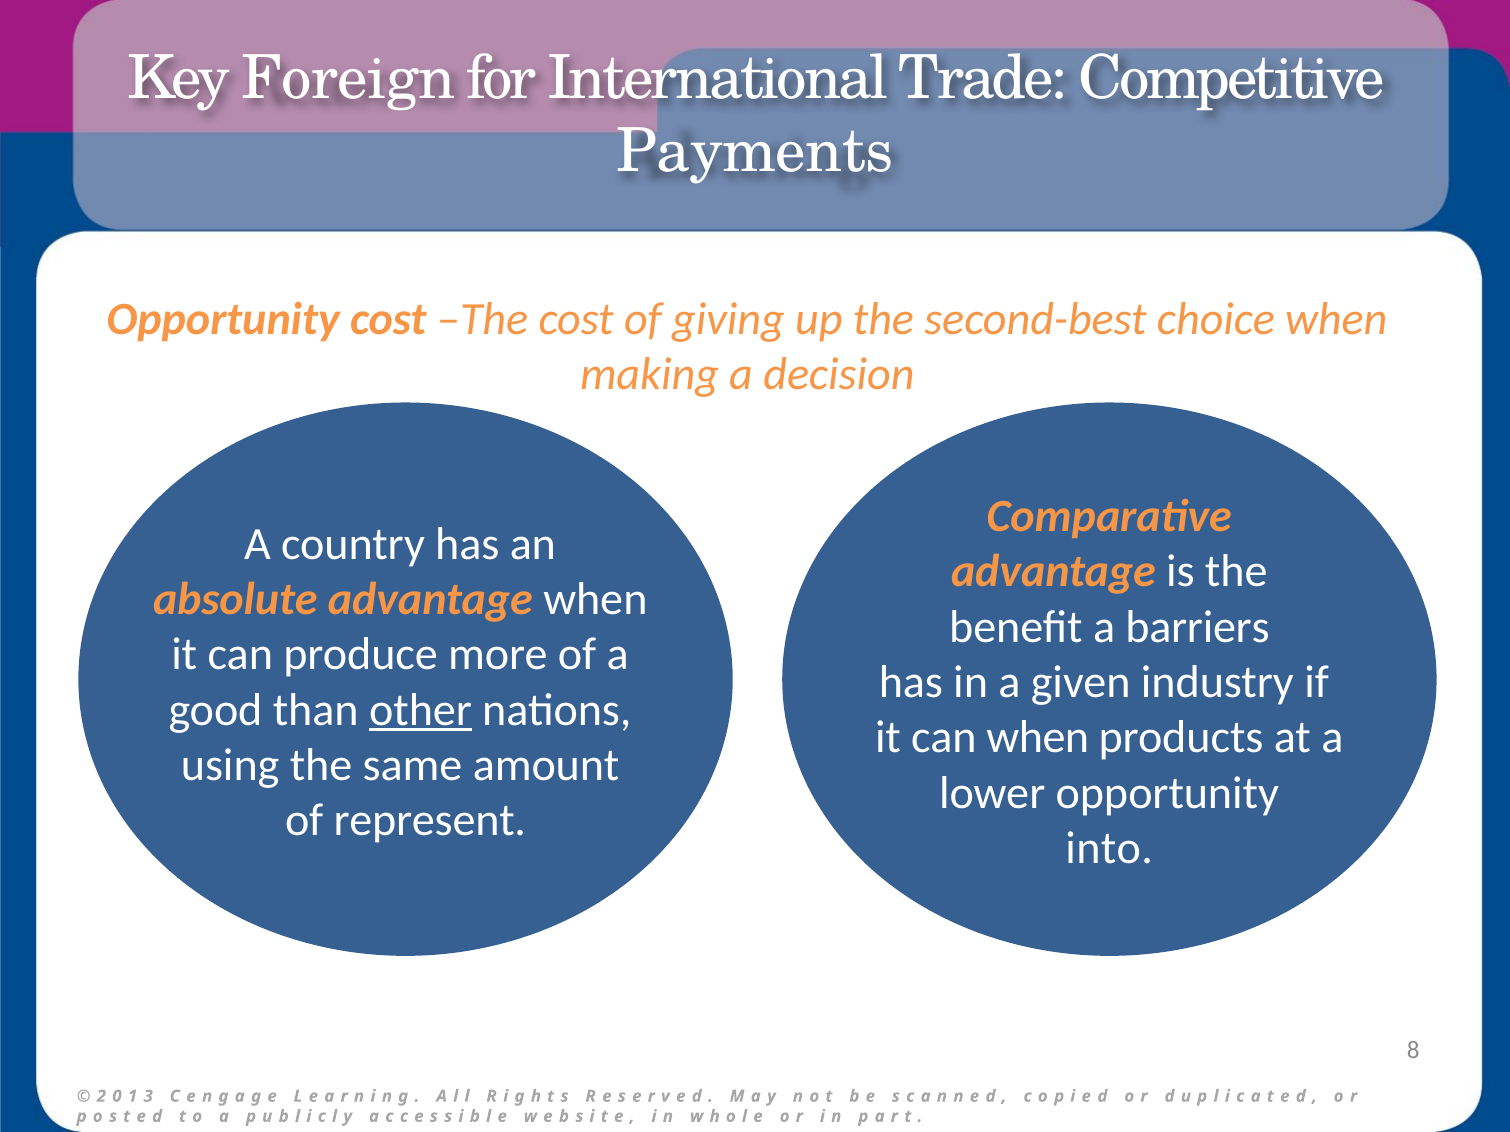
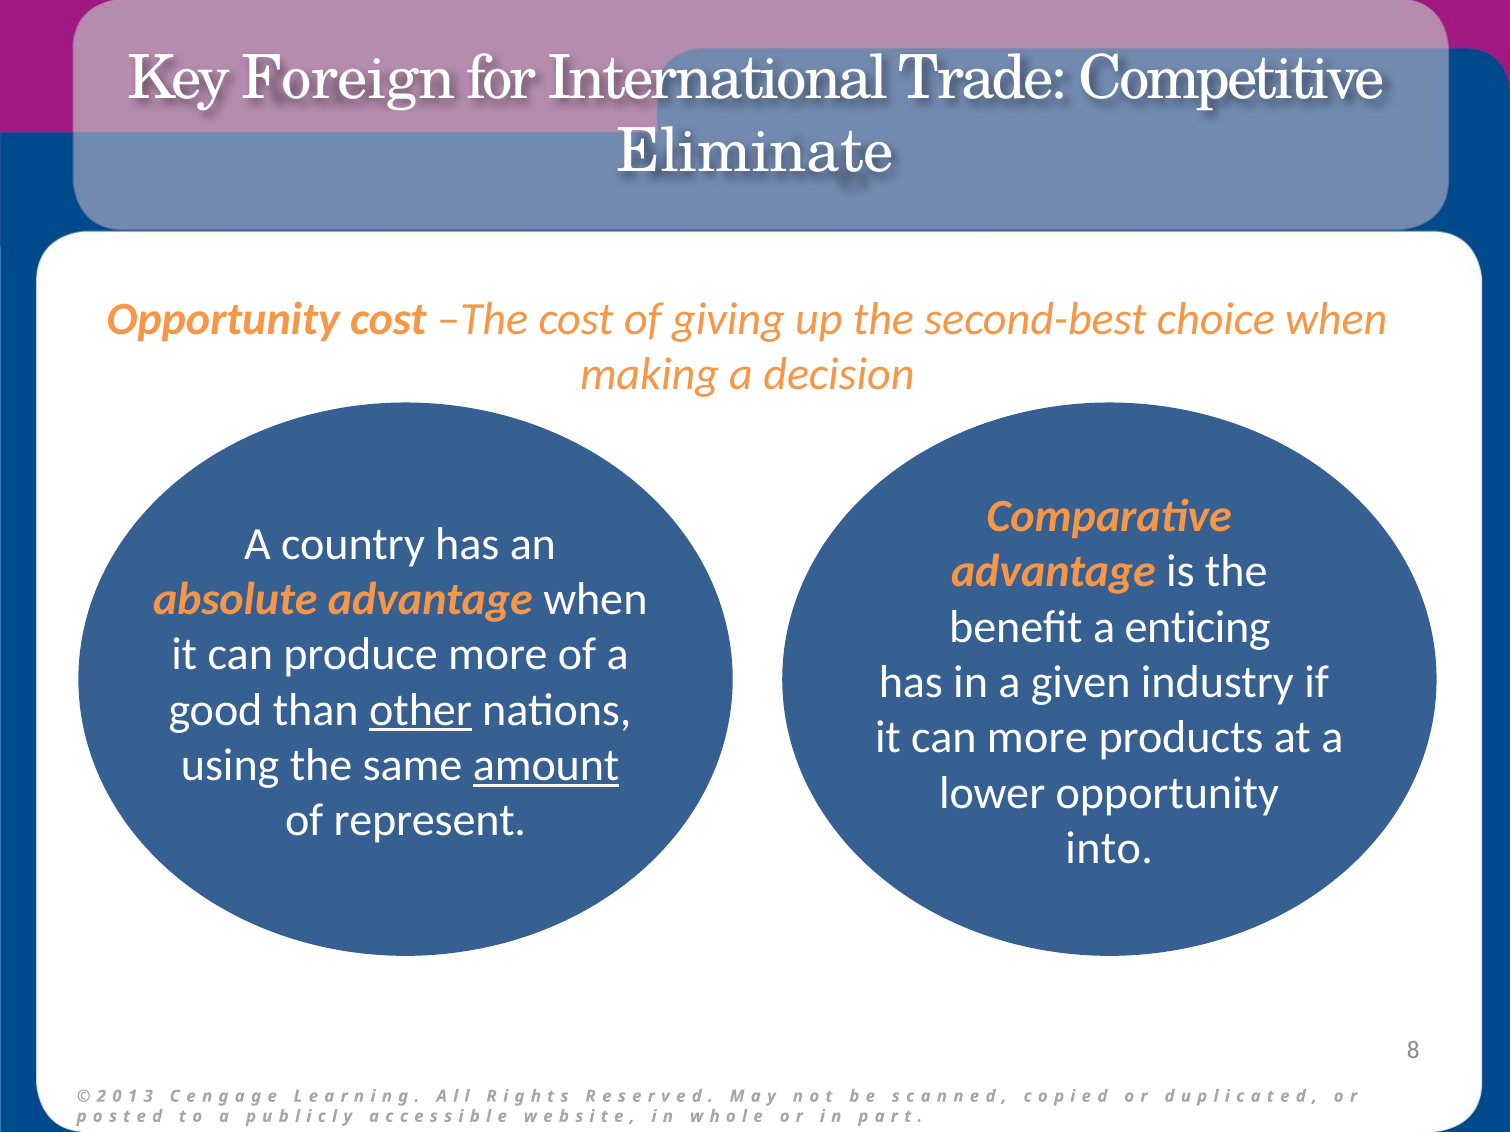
Payments: Payments -> Eliminate
barriers: barriers -> enticing
can when: when -> more
amount underline: none -> present
